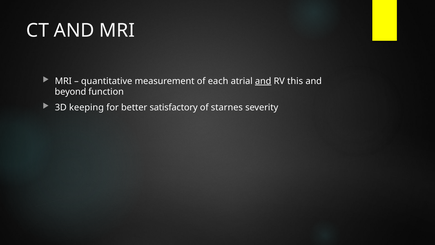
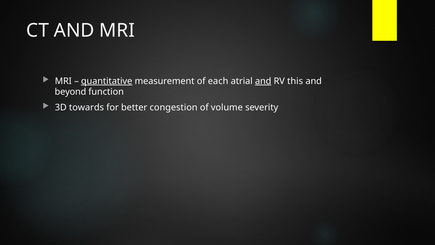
quantitative underline: none -> present
keeping: keeping -> towards
satisfactory: satisfactory -> congestion
starnes: starnes -> volume
